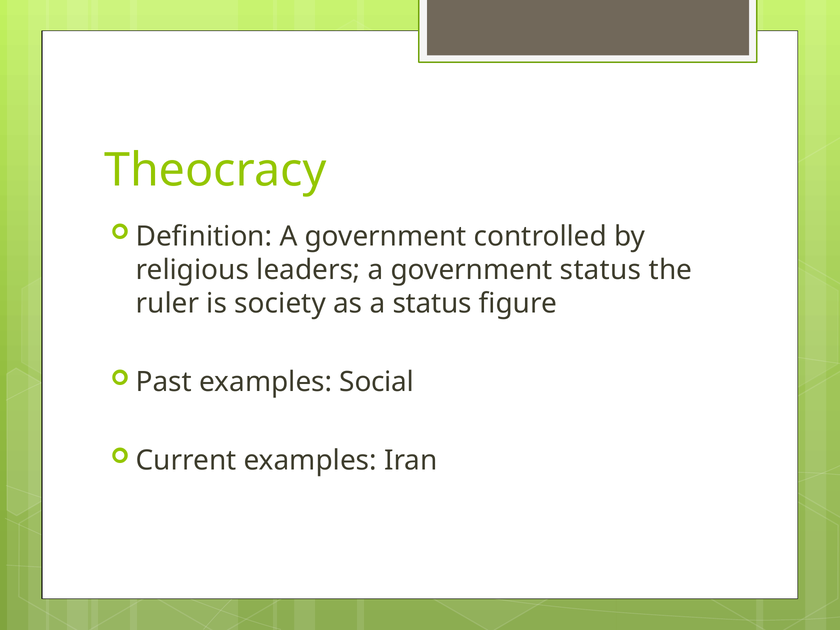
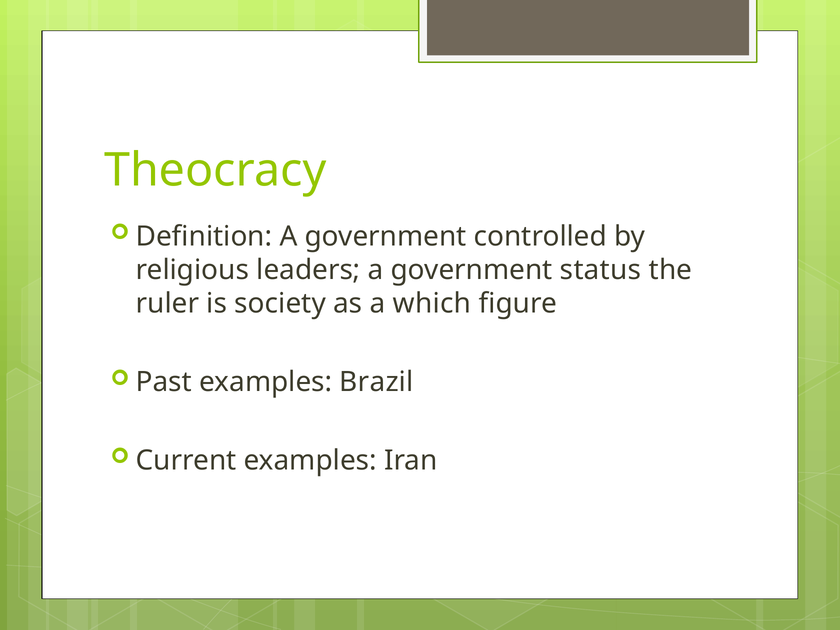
a status: status -> which
Social: Social -> Brazil
